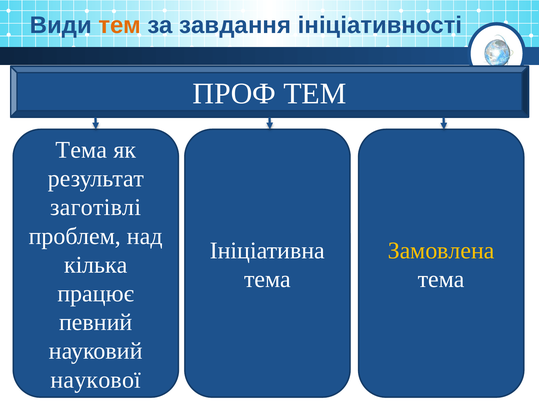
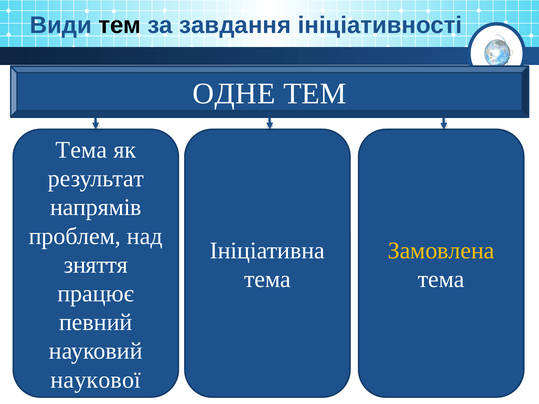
тем at (120, 25) colour: orange -> black
ПРОФ: ПРОФ -> ОДНЕ
заготівлі: заготівлі -> напрямів
кілька: кілька -> зняття
